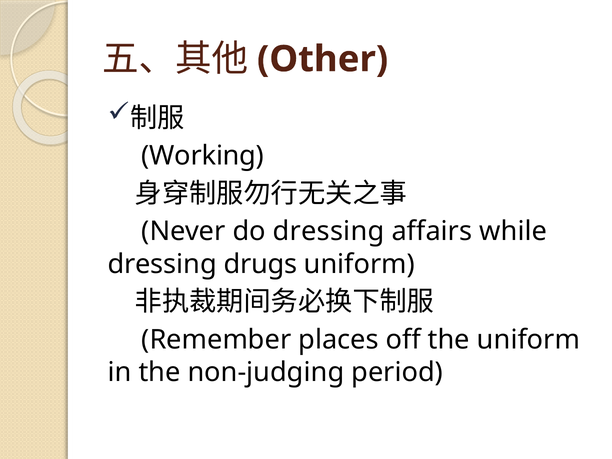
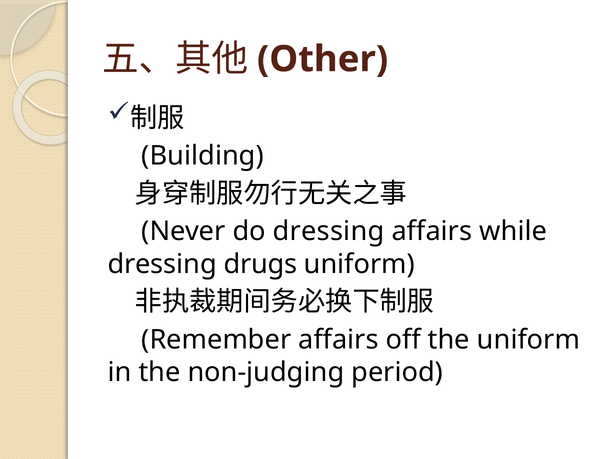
Working: Working -> Building
Remember places: places -> affairs
